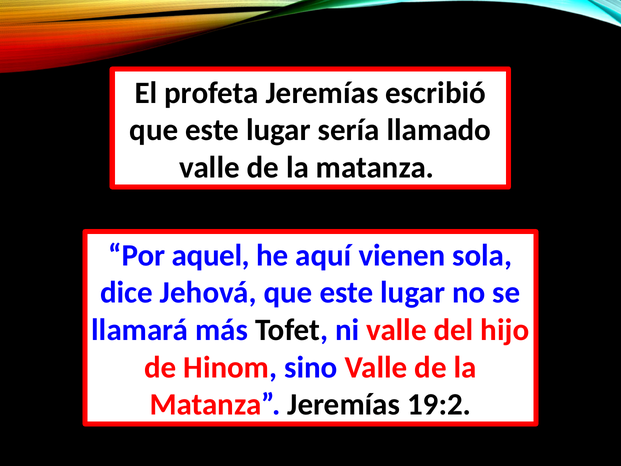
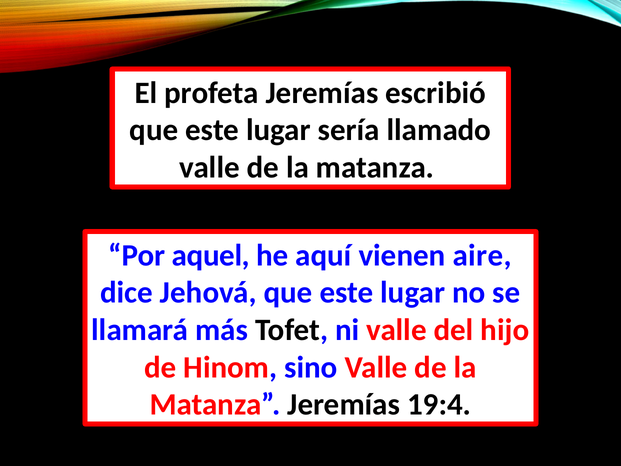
sola: sola -> aire
19:2: 19:2 -> 19:4
